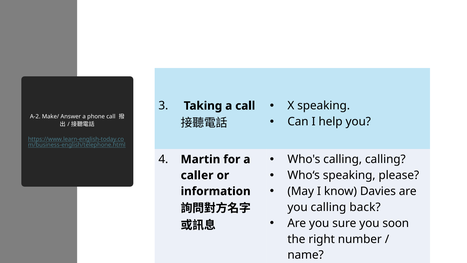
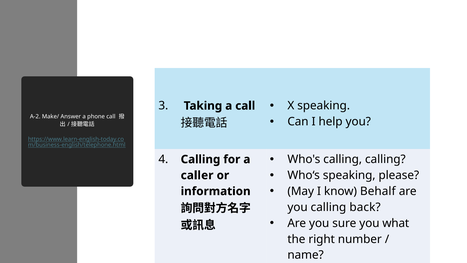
4 Martin: Martin -> Calling
Davies: Davies -> Behalf
soon: soon -> what
